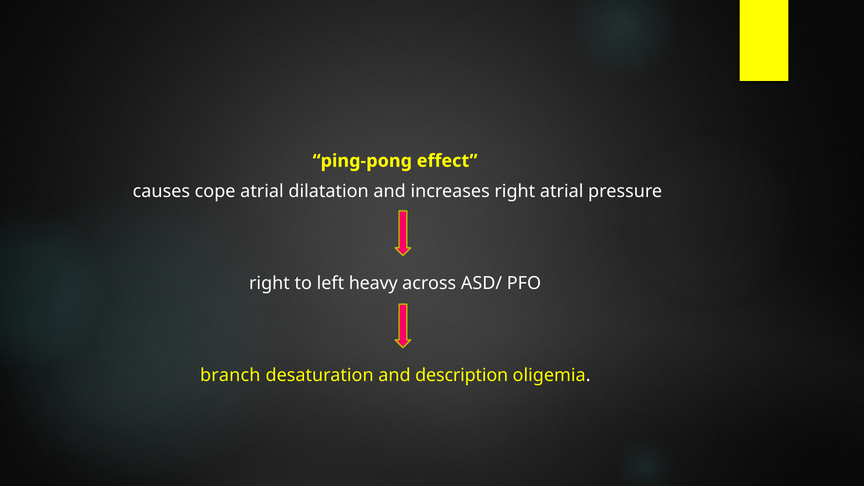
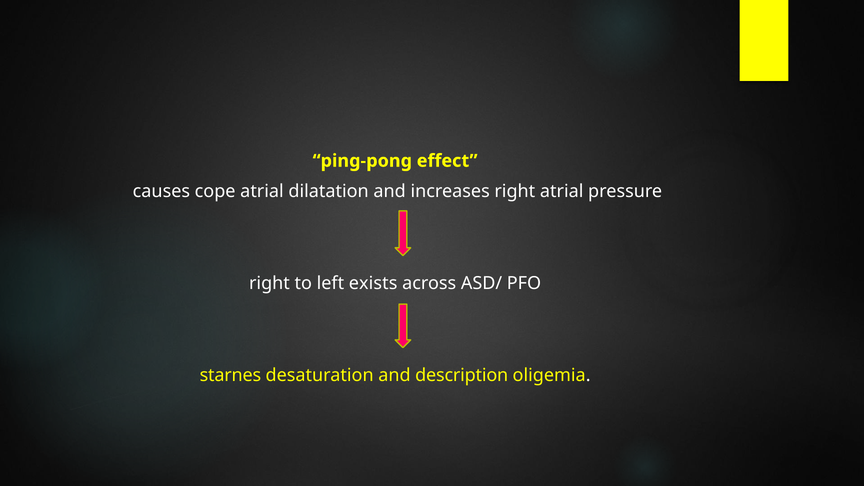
heavy: heavy -> exists
branch: branch -> starnes
